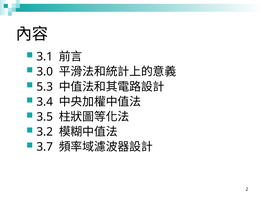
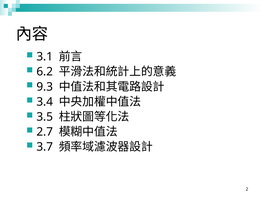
3.0: 3.0 -> 6.2
5.3: 5.3 -> 9.3
3.2: 3.2 -> 2.7
